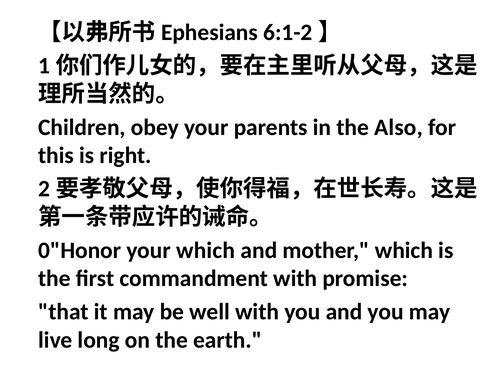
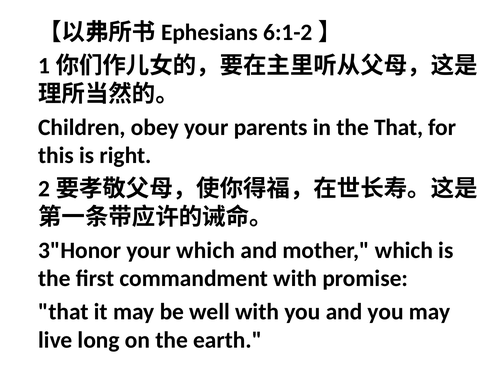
the Also: Also -> That
0"Honor: 0"Honor -> 3"Honor
